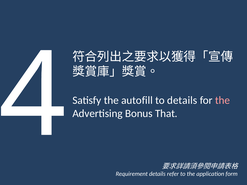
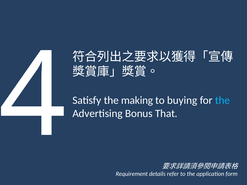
autofill: autofill -> making
to details: details -> buying
the at (222, 100) colour: pink -> light blue
